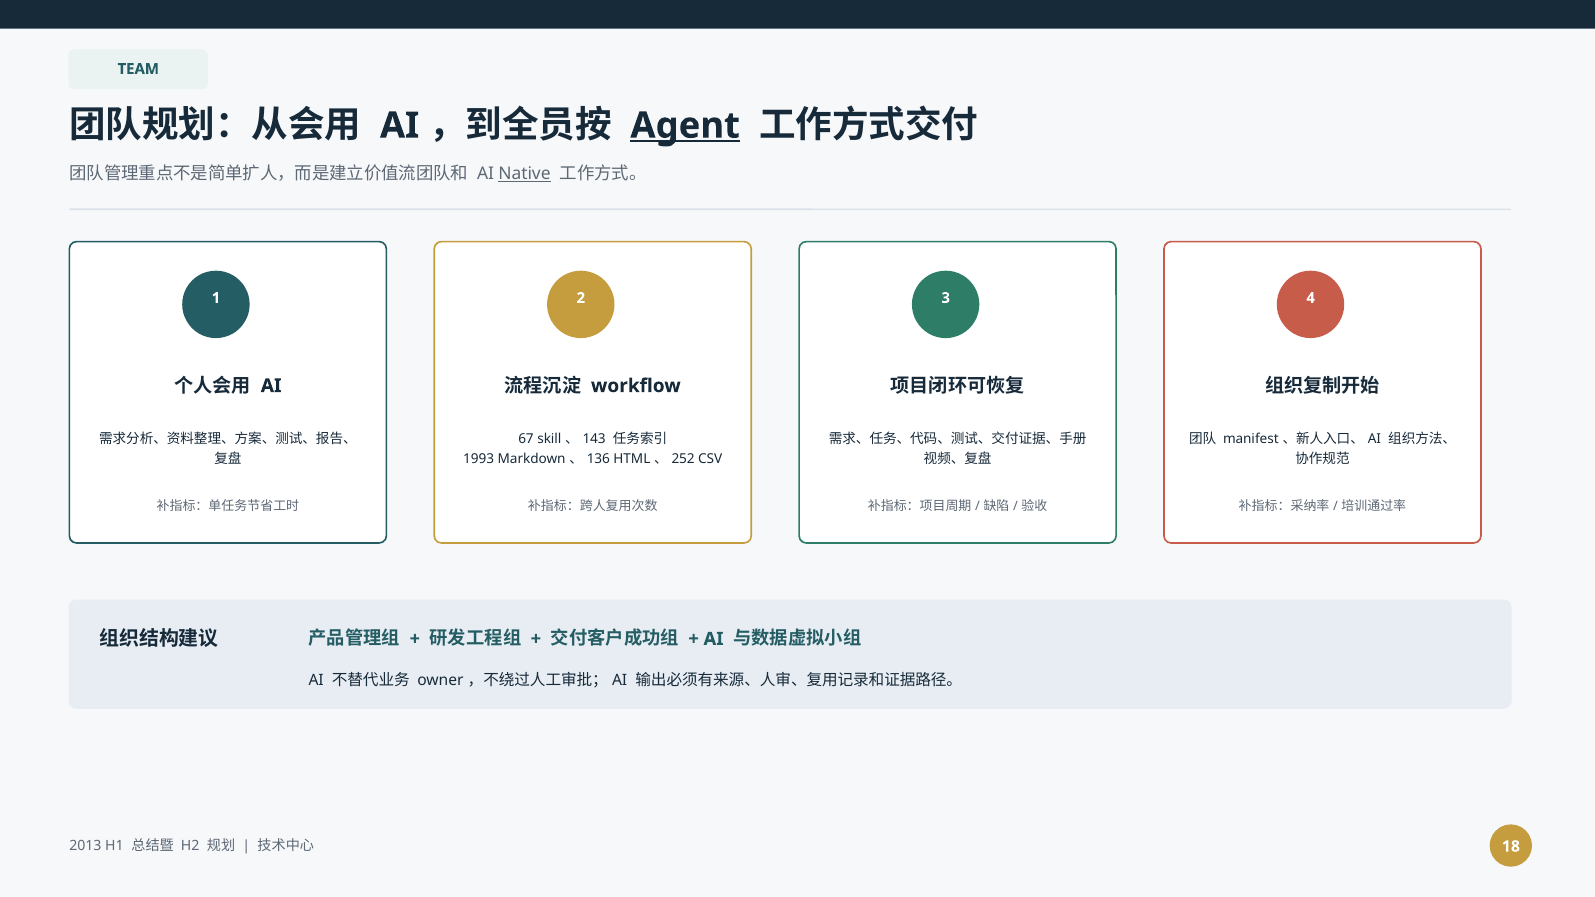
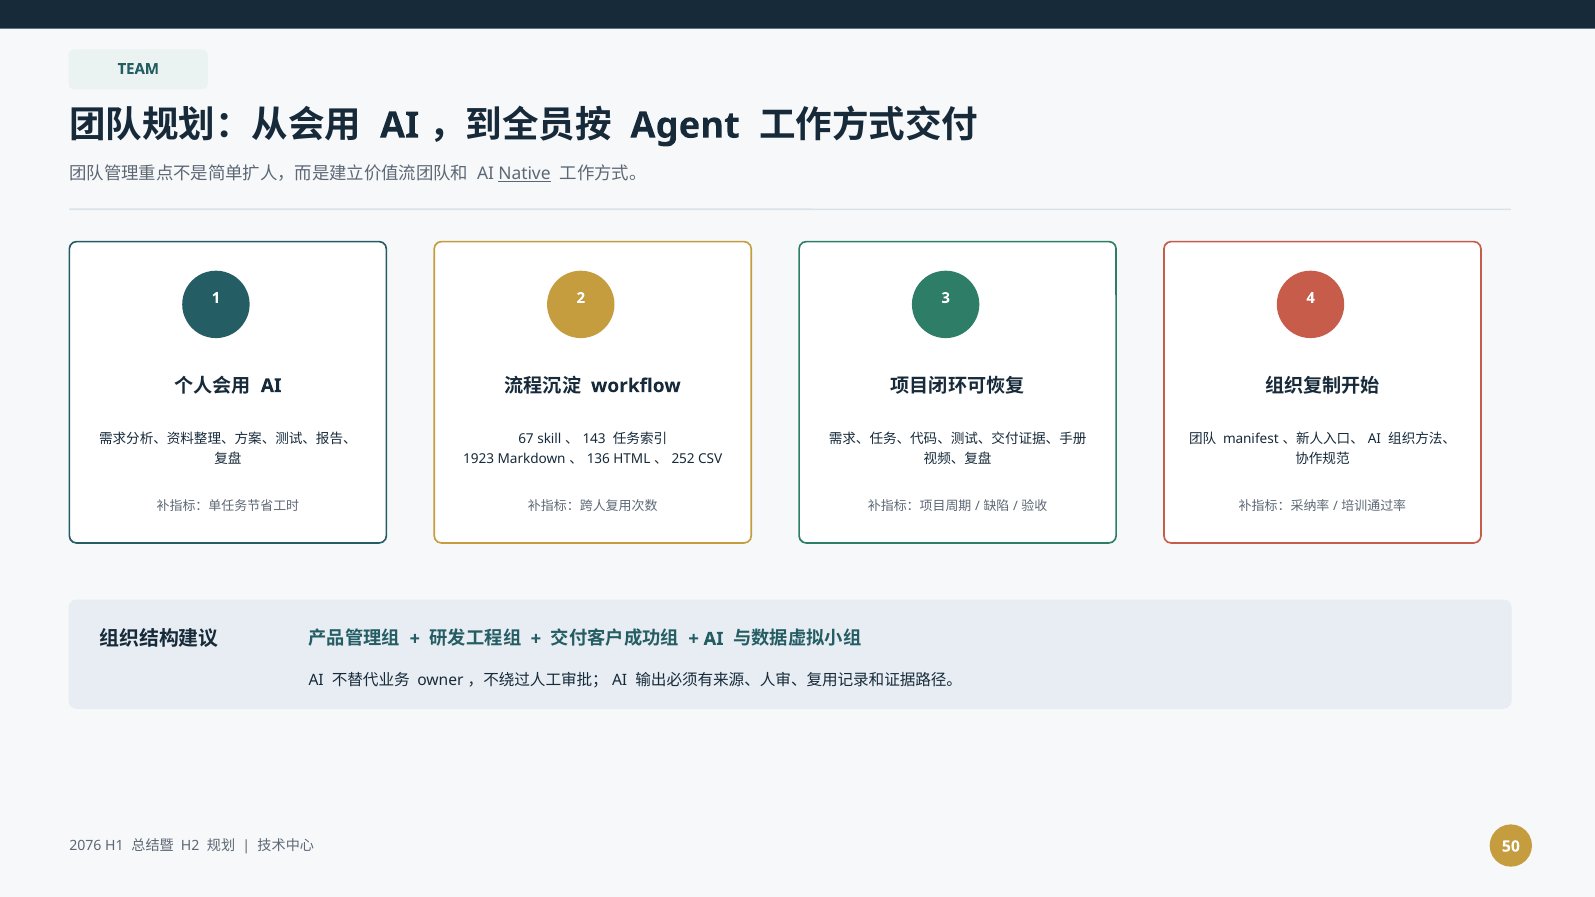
Agent underline: present -> none
1993: 1993 -> 1923
2013: 2013 -> 2076
18: 18 -> 50
